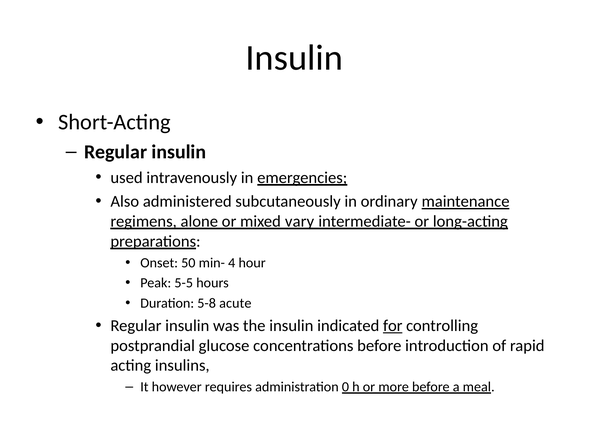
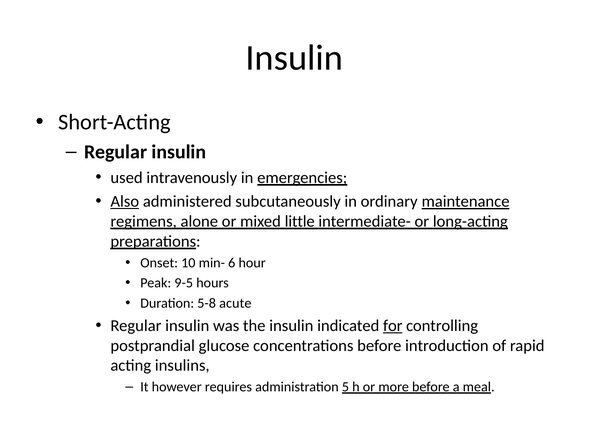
Also underline: none -> present
vary: vary -> little
50: 50 -> 10
4: 4 -> 6
5-5: 5-5 -> 9-5
0: 0 -> 5
